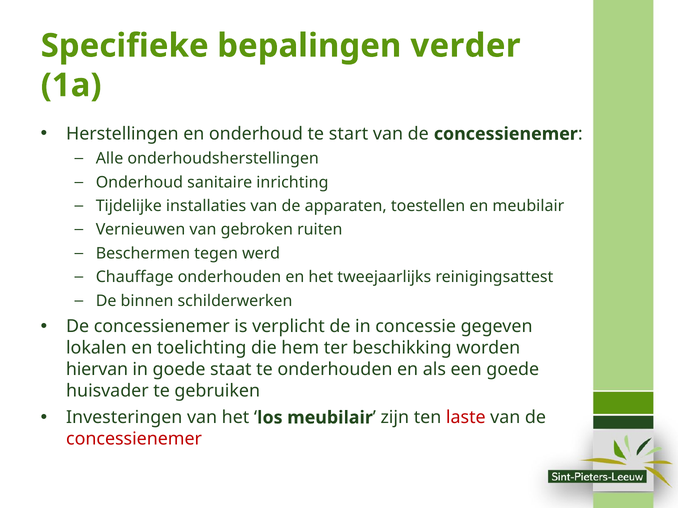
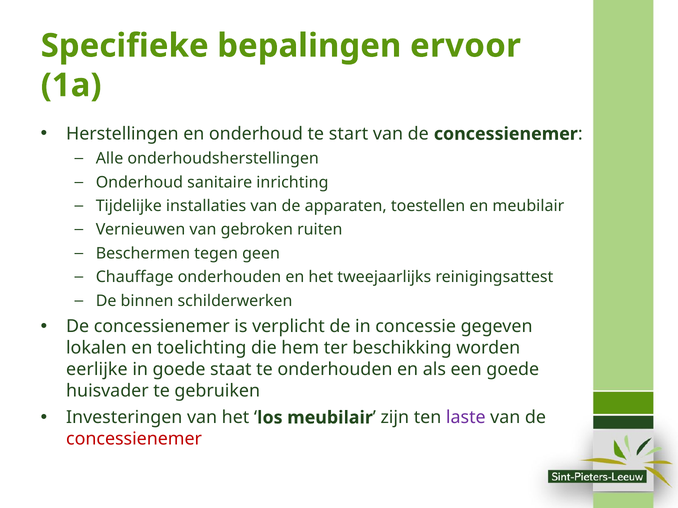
verder: verder -> ervoor
werd: werd -> geen
hiervan: hiervan -> eerlijke
laste colour: red -> purple
